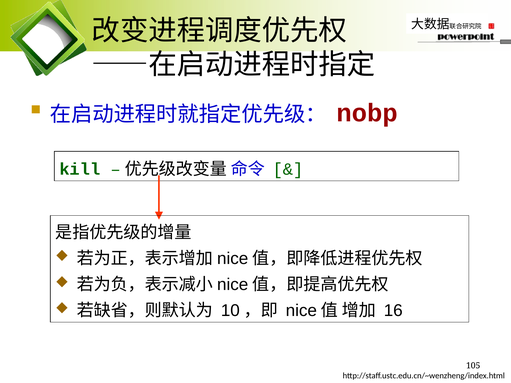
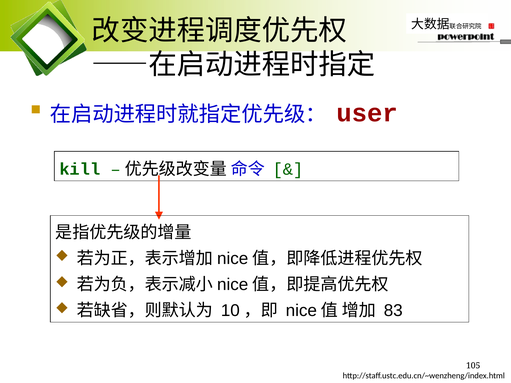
nobp: nobp -> user
16: 16 -> 83
